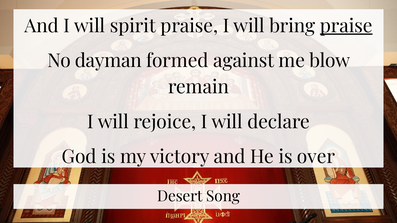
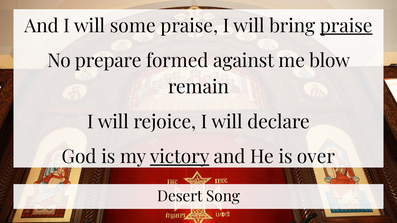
spirit: spirit -> some
dayman: dayman -> prepare
victory underline: none -> present
